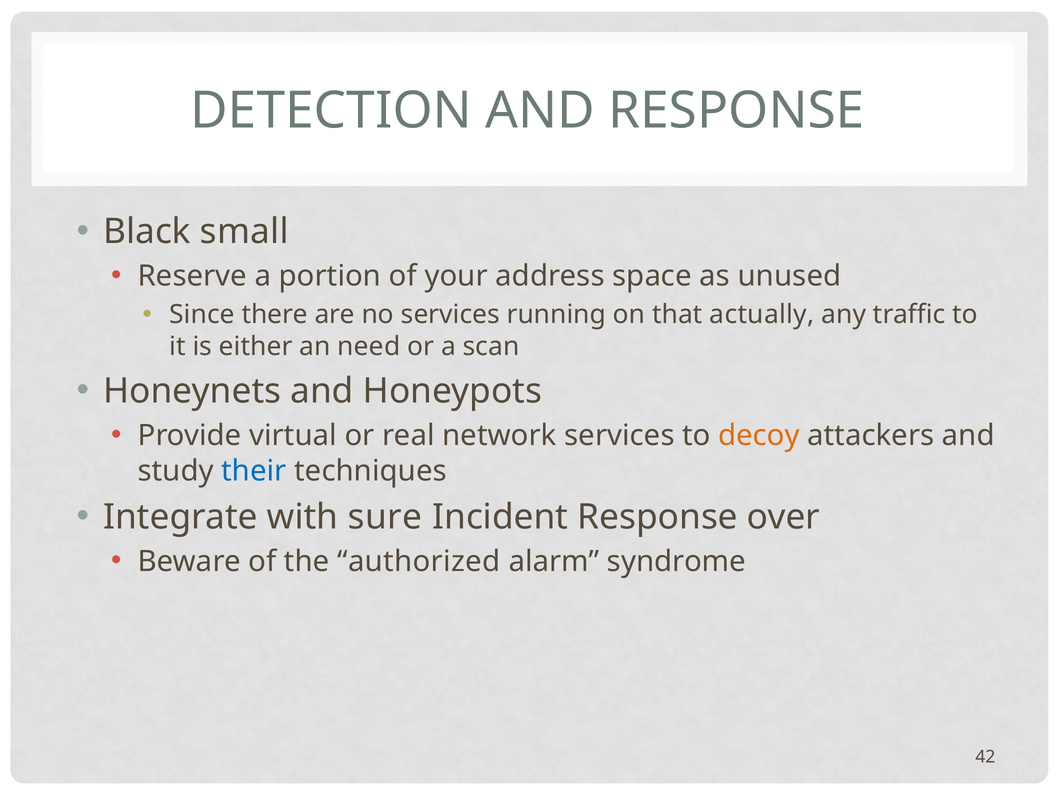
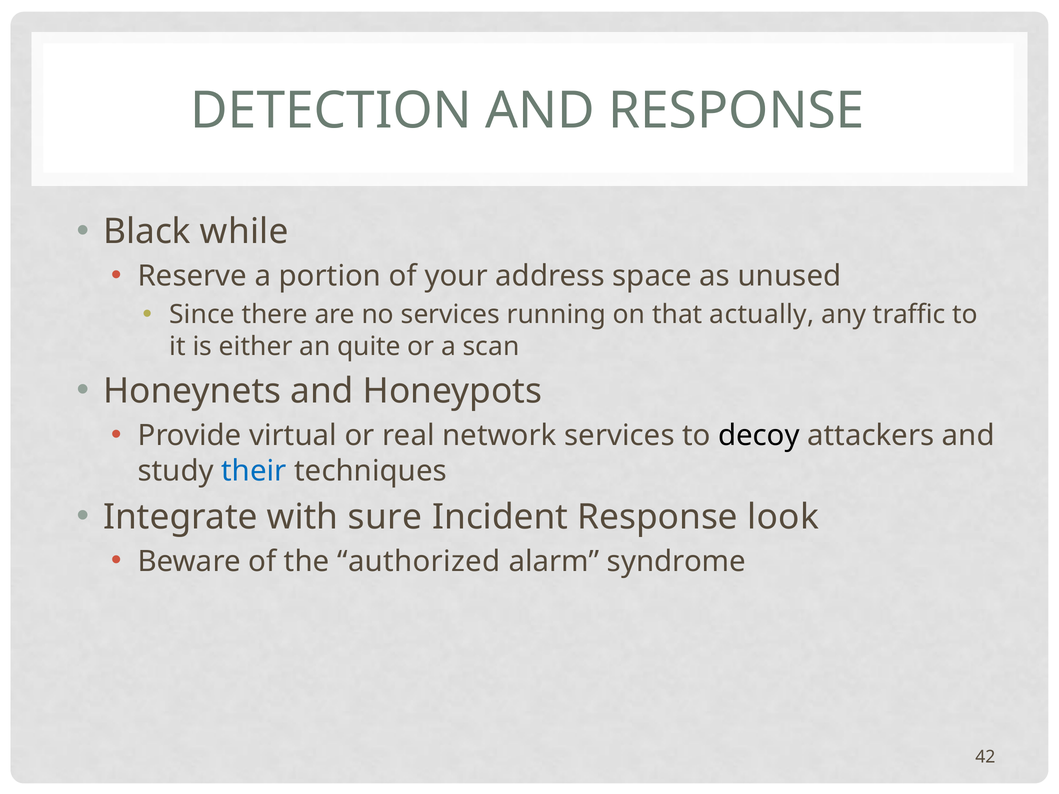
small: small -> while
need: need -> quite
decoy colour: orange -> black
over: over -> look
